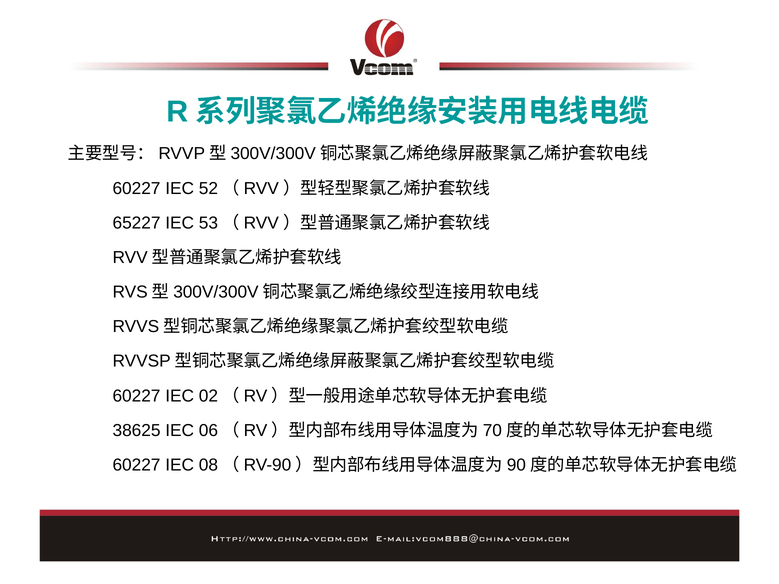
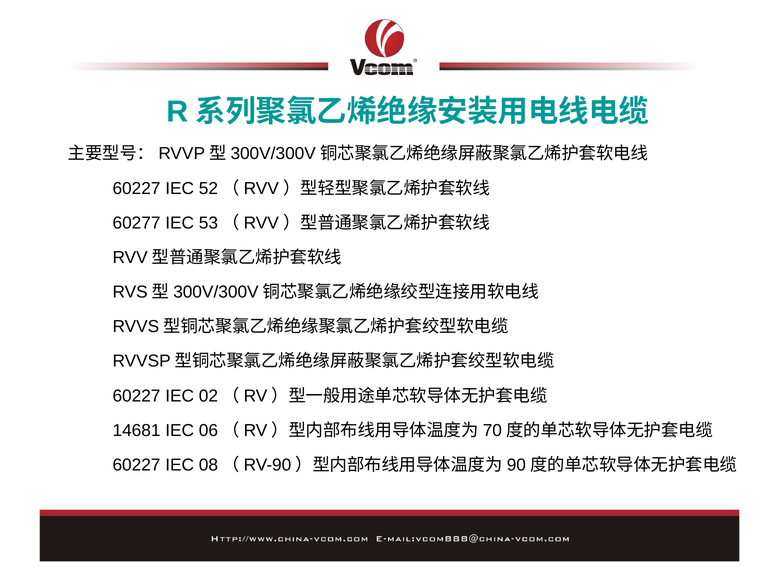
65227: 65227 -> 60277
38625: 38625 -> 14681
